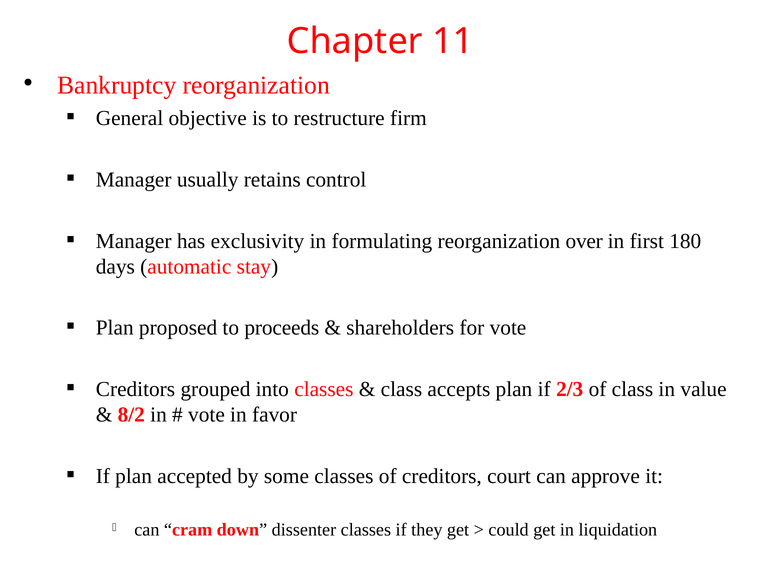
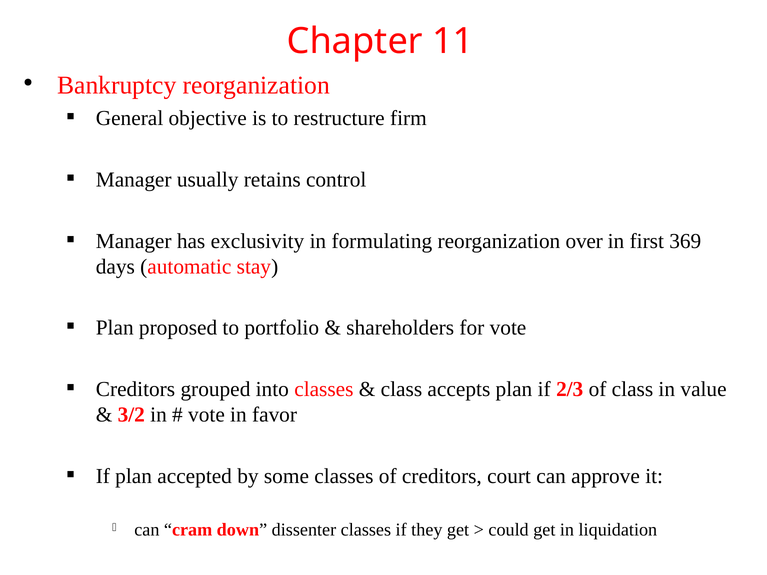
180: 180 -> 369
proceeds: proceeds -> portfolio
8/2: 8/2 -> 3/2
